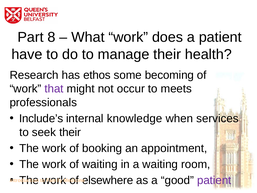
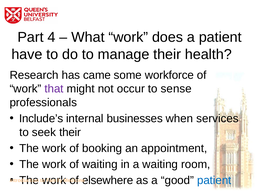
8: 8 -> 4
ethos: ethos -> came
becoming: becoming -> workforce
meets: meets -> sense
knowledge: knowledge -> businesses
patient at (214, 180) colour: purple -> blue
